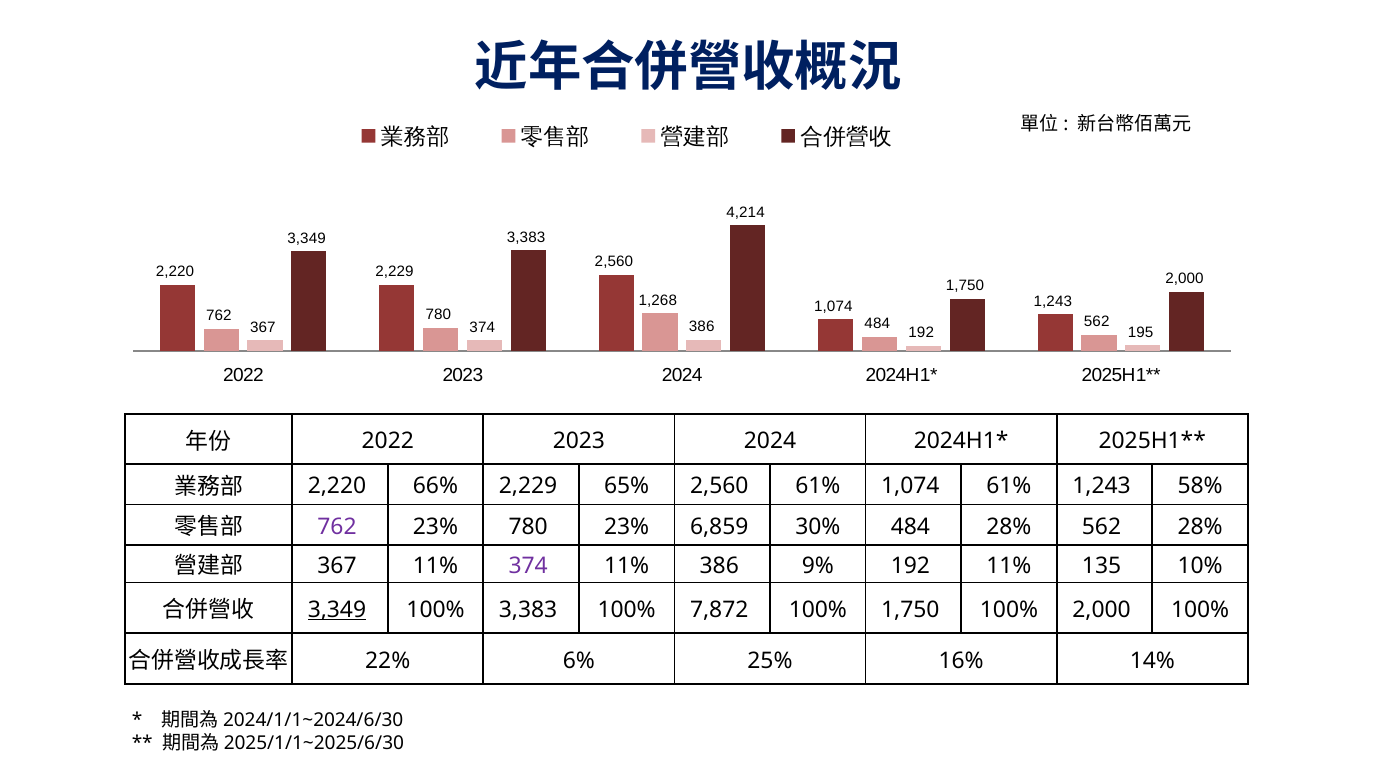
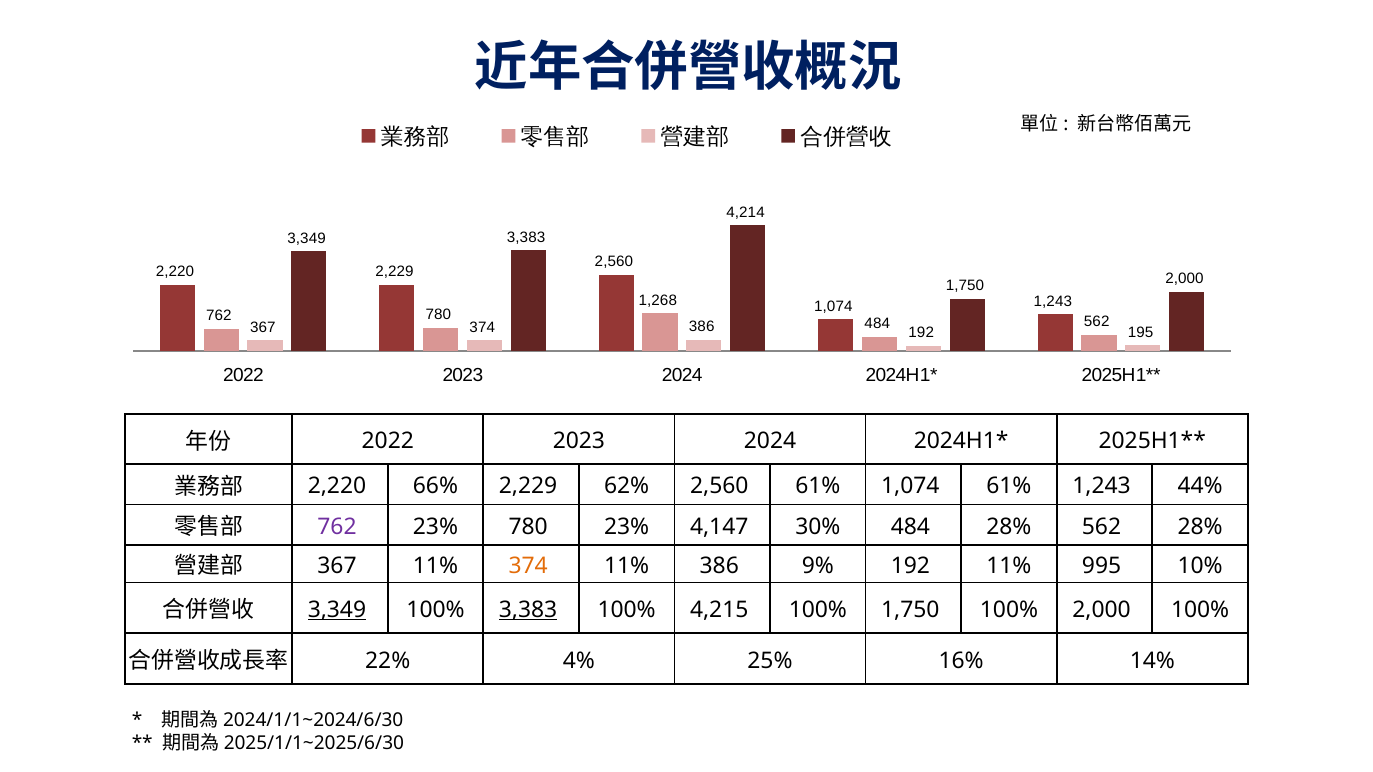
65%: 65% -> 62%
58%: 58% -> 44%
6,859: 6,859 -> 4,147
374 at (528, 566) colour: purple -> orange
135: 135 -> 995
3,383 at (528, 610) underline: none -> present
7,872: 7,872 -> 4,215
6%: 6% -> 4%
